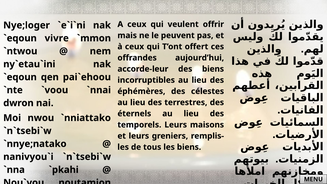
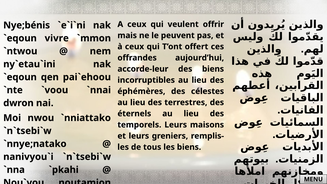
Nye;loger: Nye;loger -> Nye;bénis
